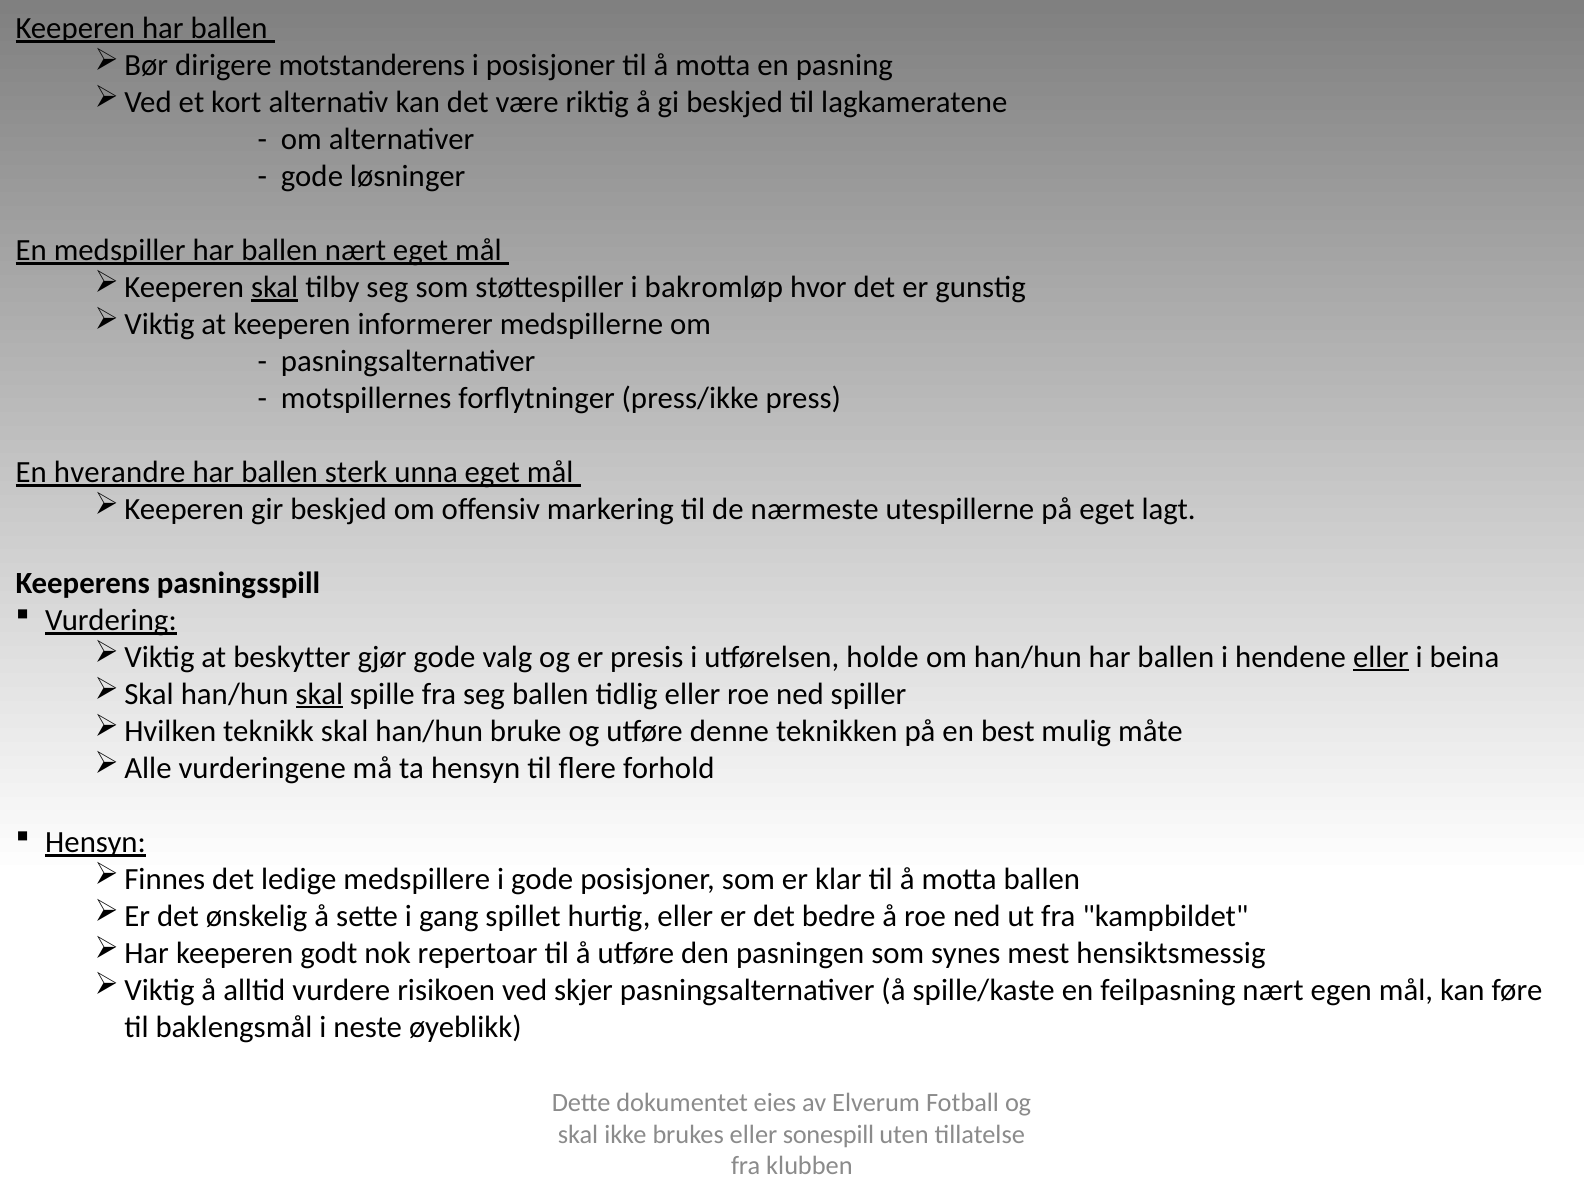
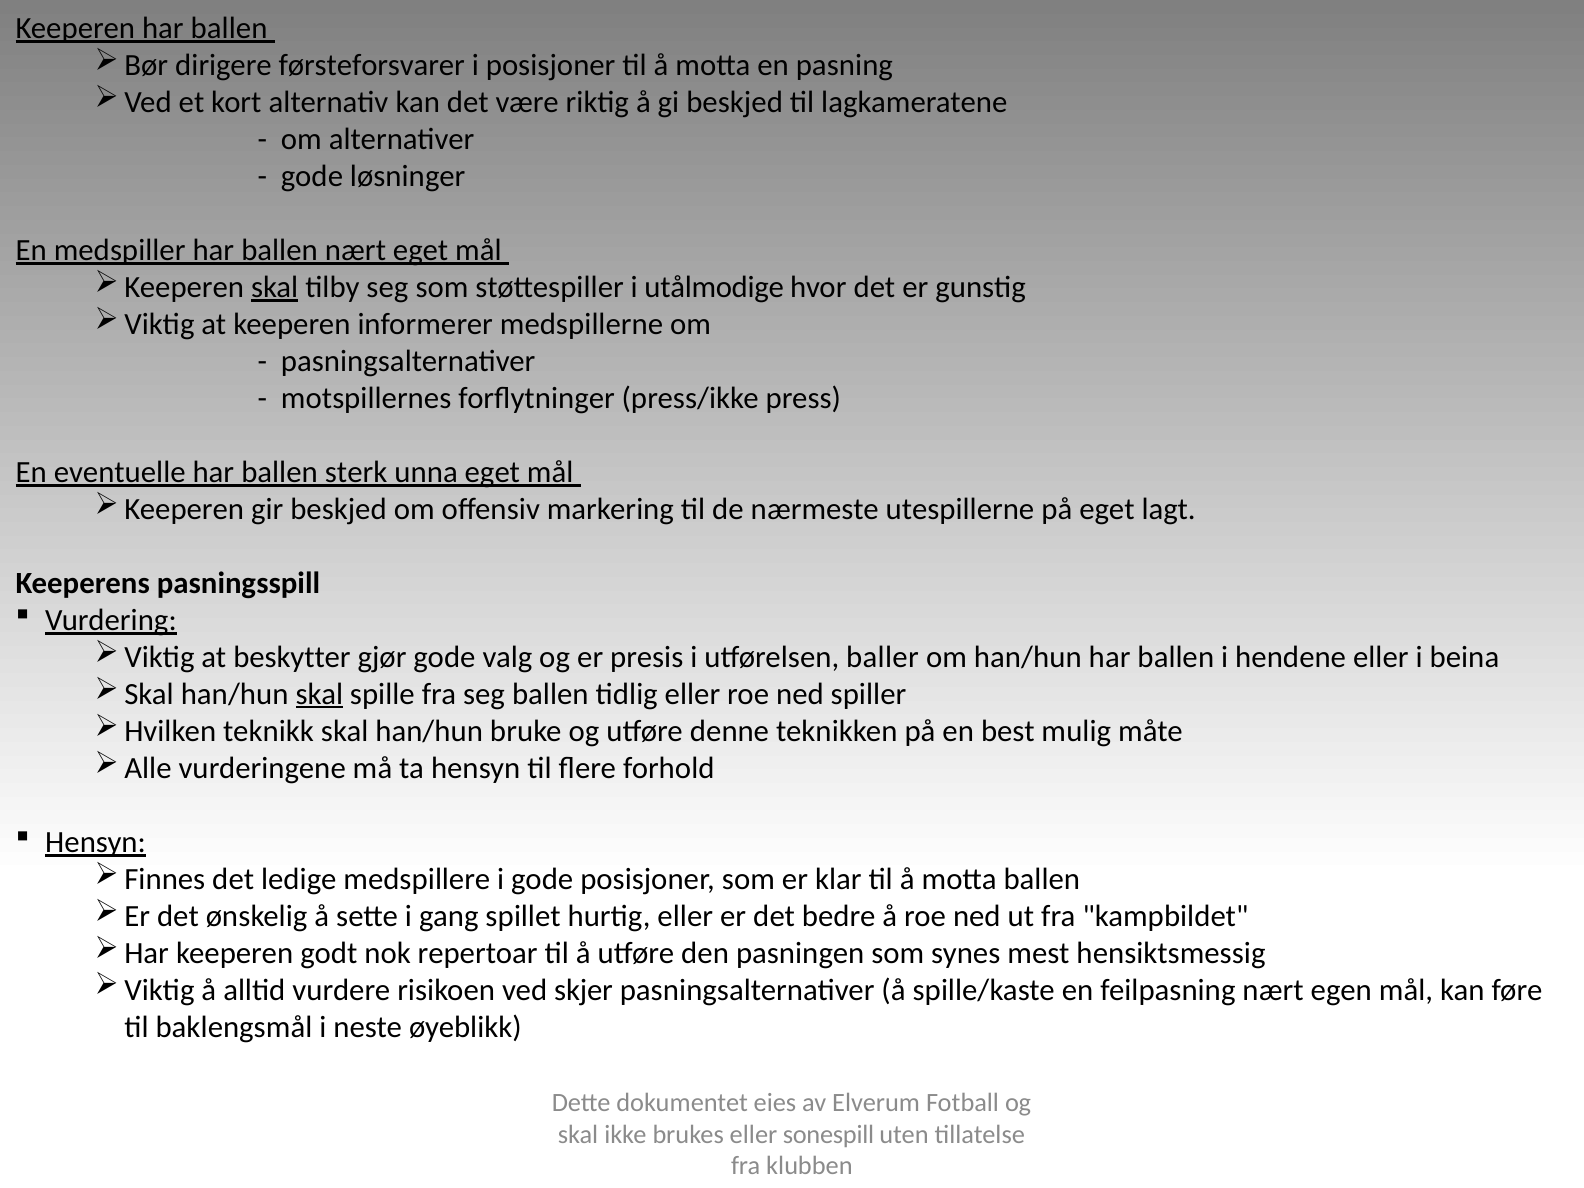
motstanderens: motstanderens -> førsteforsvarer
bakromløp: bakromløp -> utålmodige
hverandre: hverandre -> eventuelle
holde: holde -> baller
eller at (1381, 657) underline: present -> none
